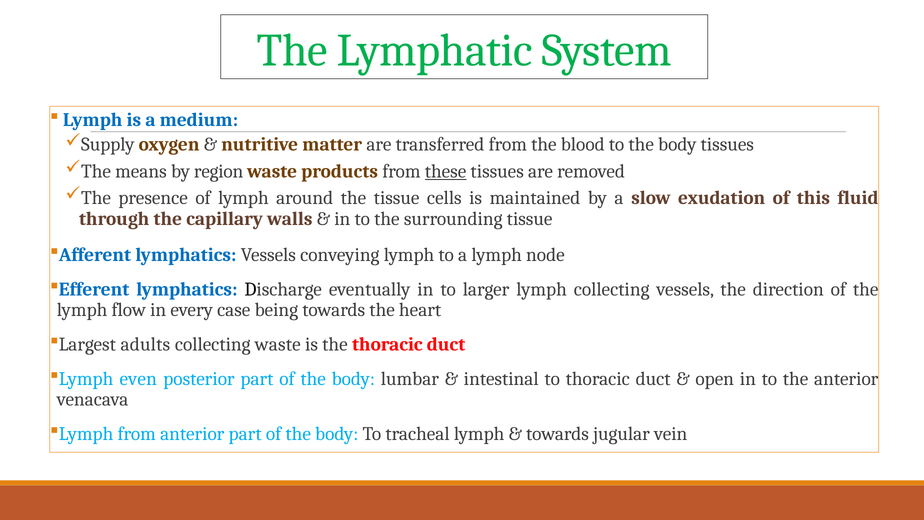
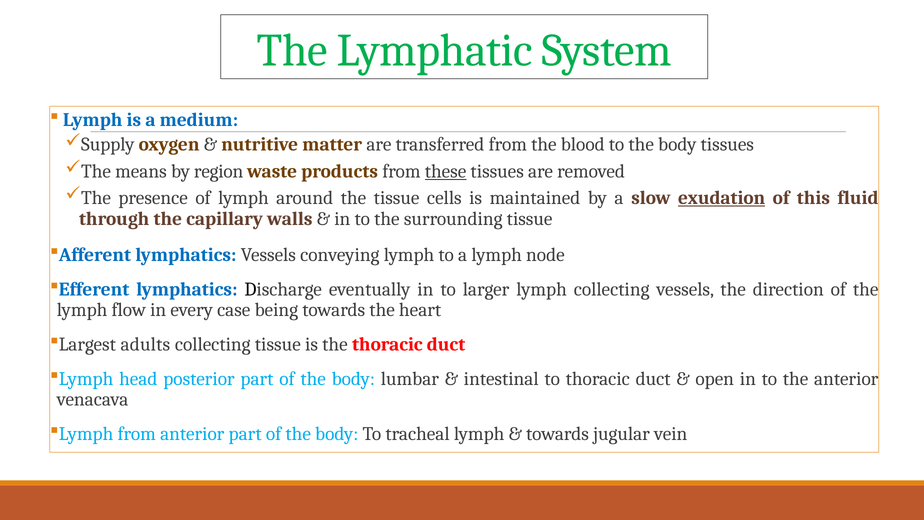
exudation underline: none -> present
collecting waste: waste -> tissue
even: even -> head
